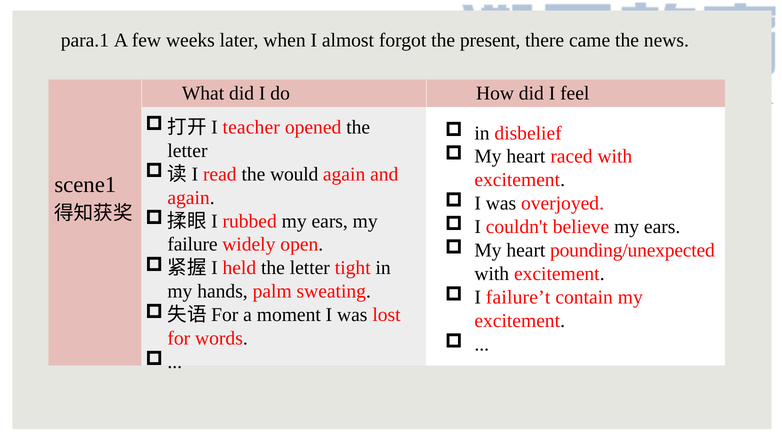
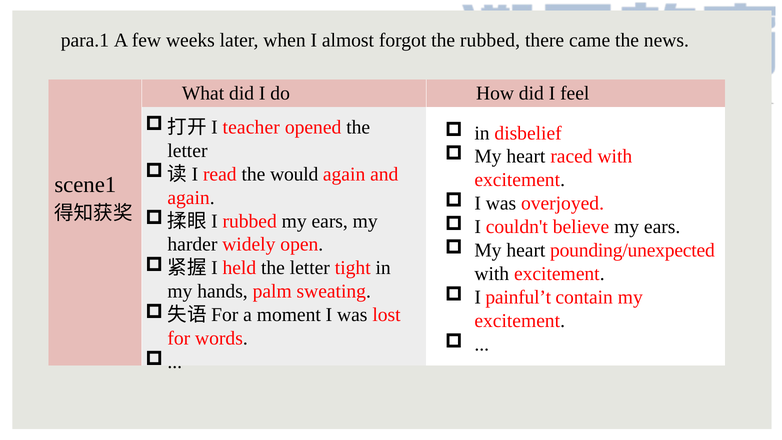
the present: present -> rubbed
failure: failure -> harder
failure’t: failure’t -> painful’t
